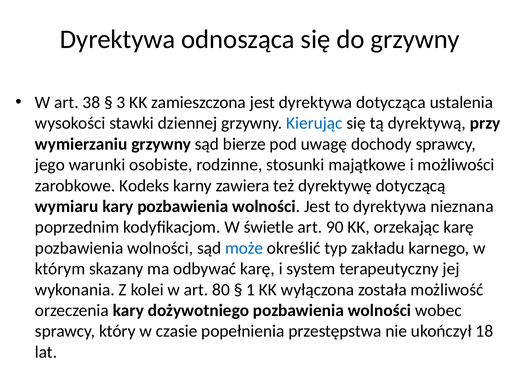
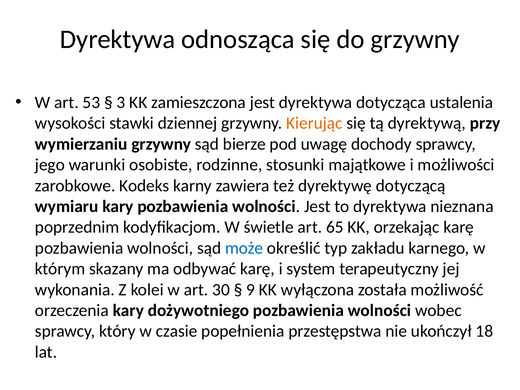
38: 38 -> 53
Kierując colour: blue -> orange
90: 90 -> 65
80: 80 -> 30
1: 1 -> 9
